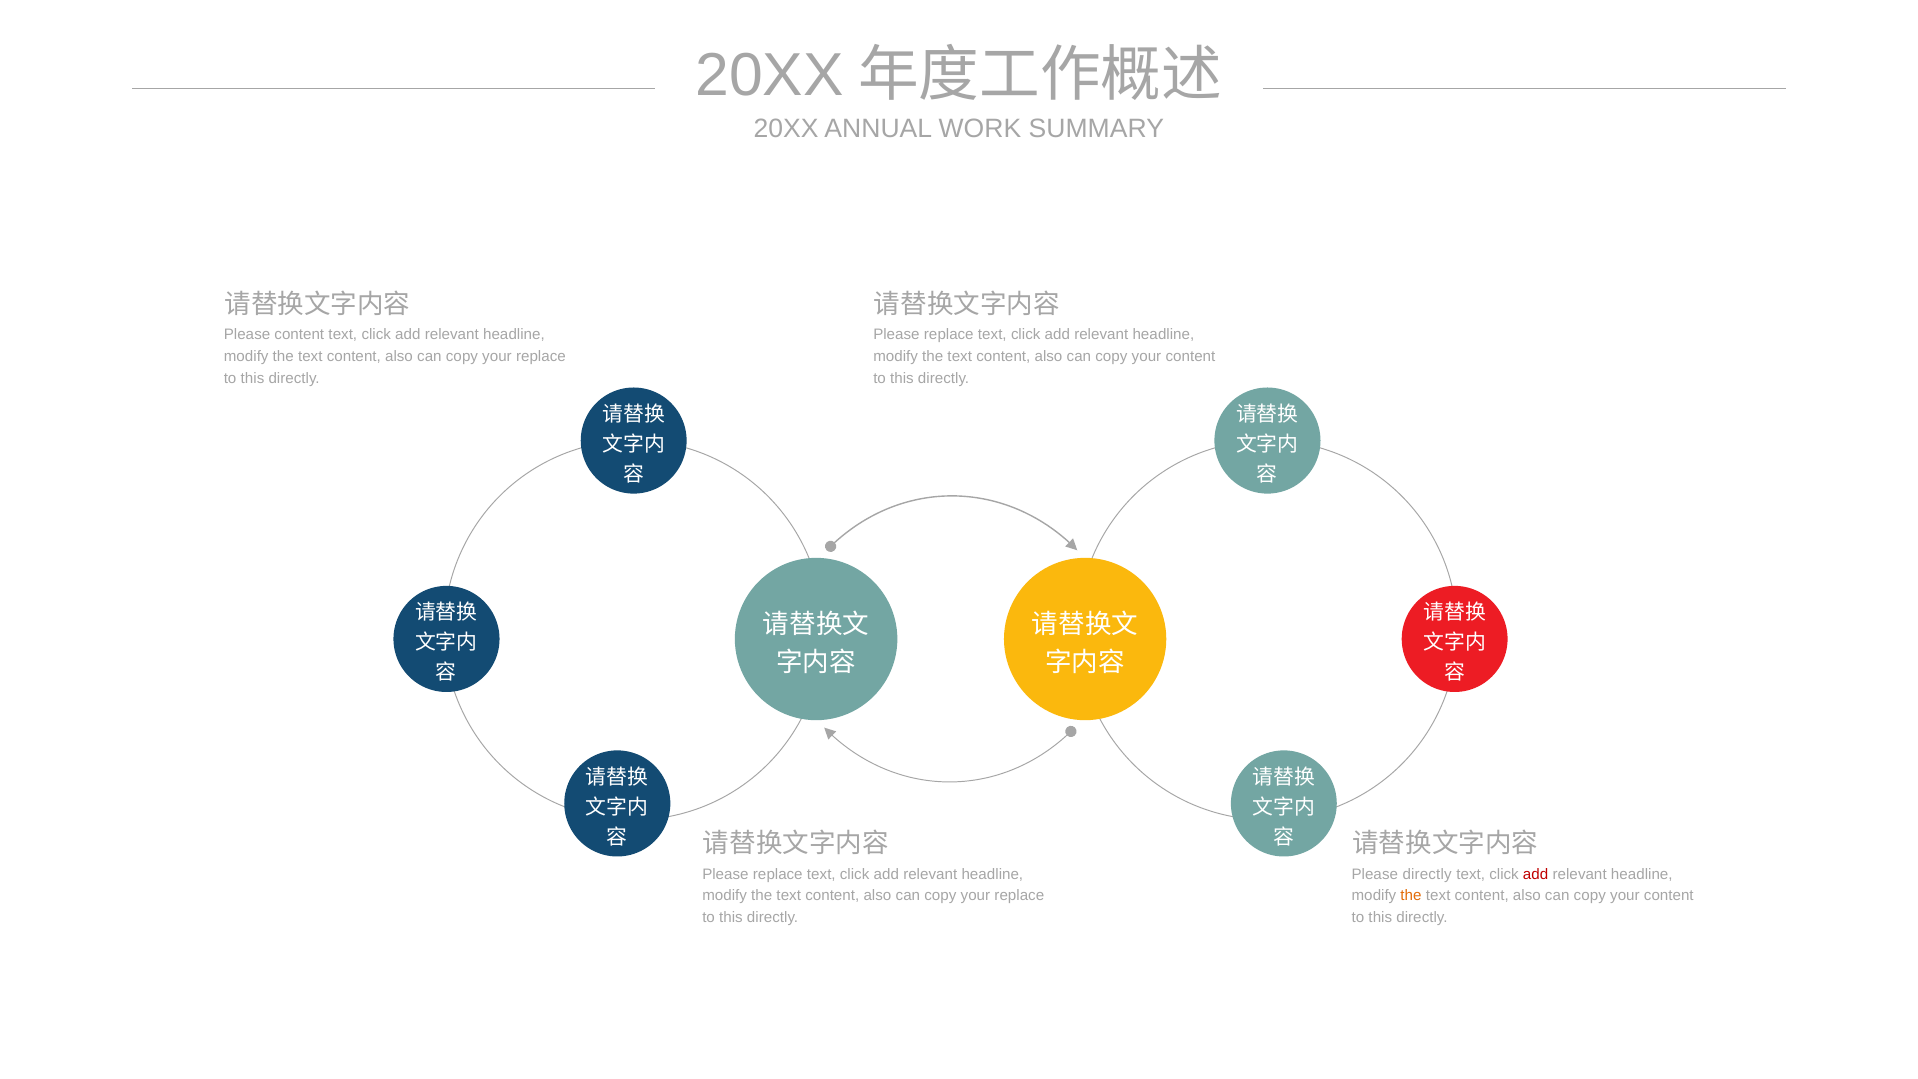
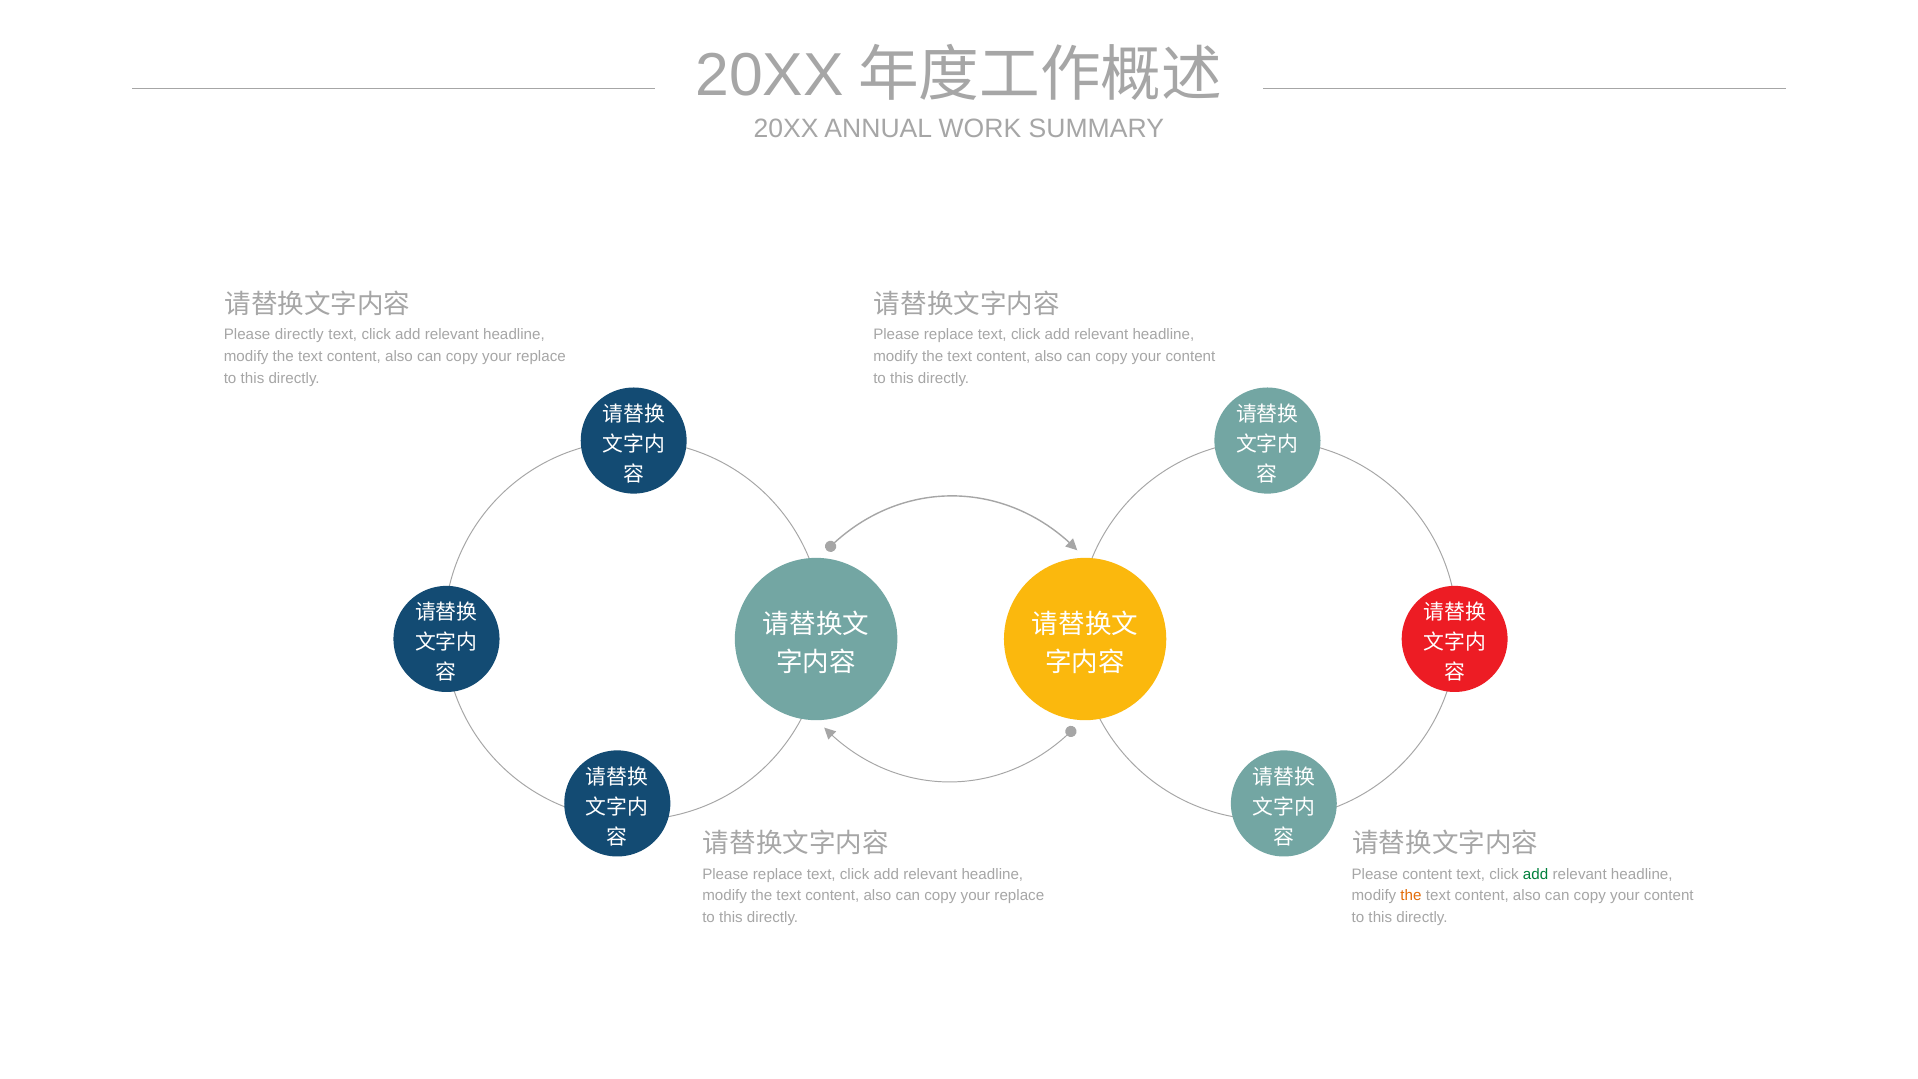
Please content: content -> directly
Please directly: directly -> content
add at (1536, 874) colour: red -> green
